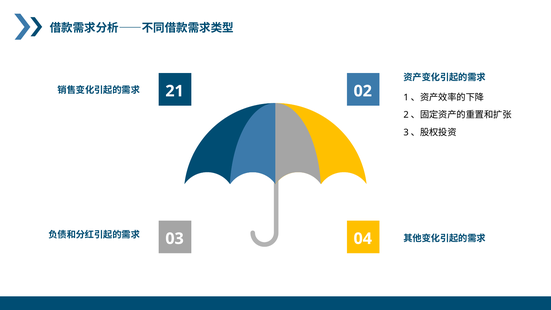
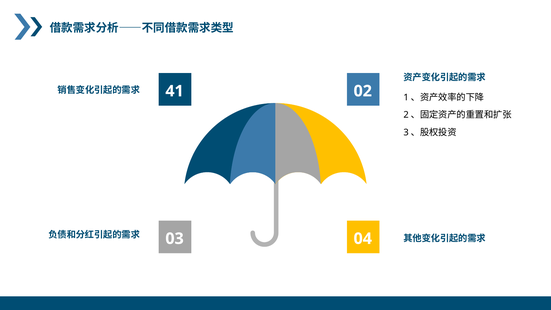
21: 21 -> 41
